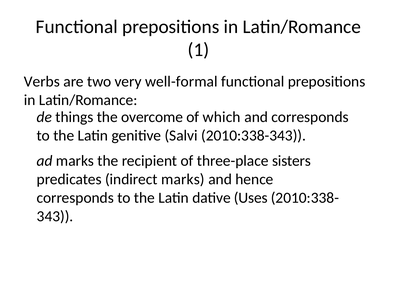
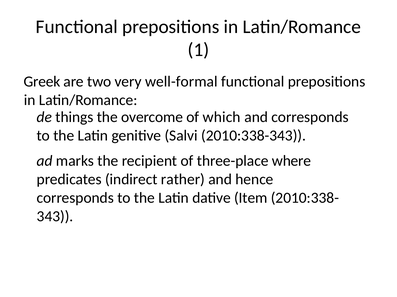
Verbs: Verbs -> Greek
sisters: sisters -> where
indirect marks: marks -> rather
Uses: Uses -> Item
